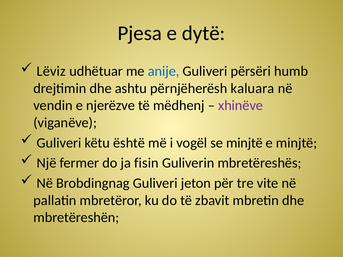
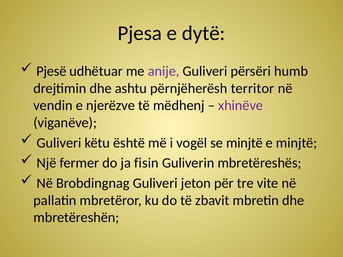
Lëviz: Lëviz -> Pjesë
anije colour: blue -> purple
kaluara: kaluara -> territor
